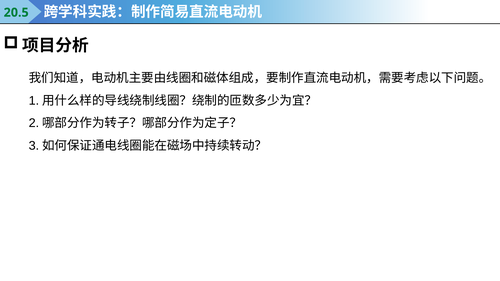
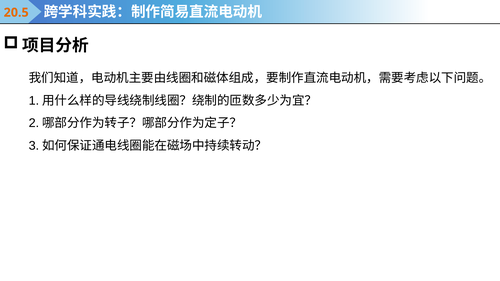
20.5 colour: green -> orange
